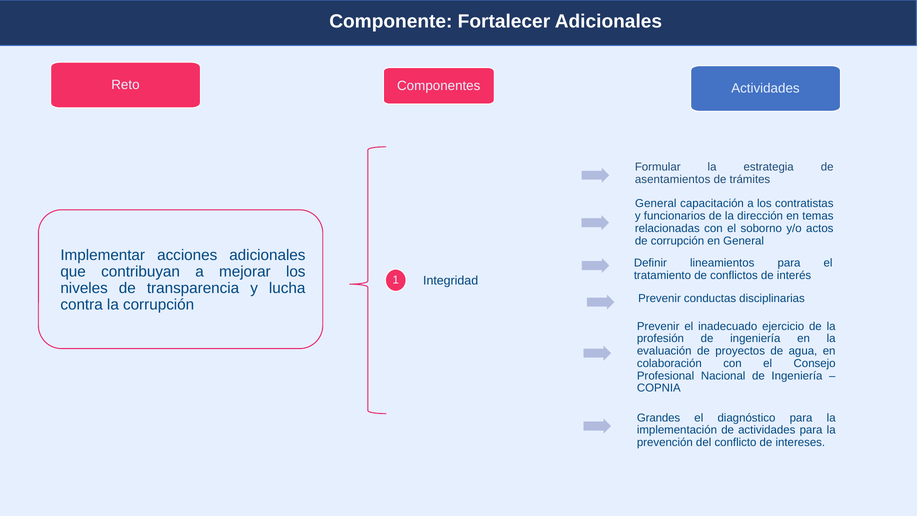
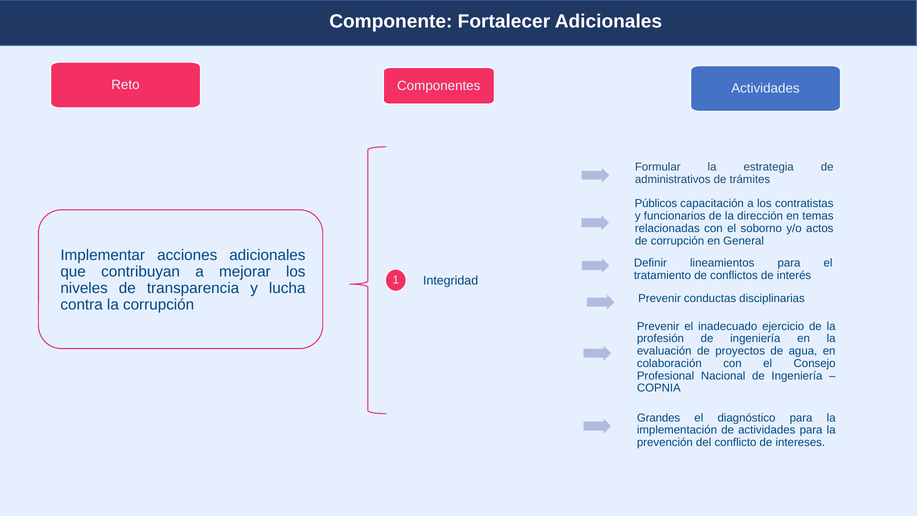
asentamientos: asentamientos -> administrativos
General at (656, 204): General -> Públicos
